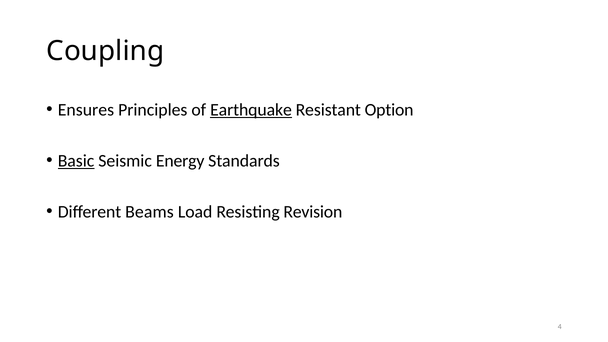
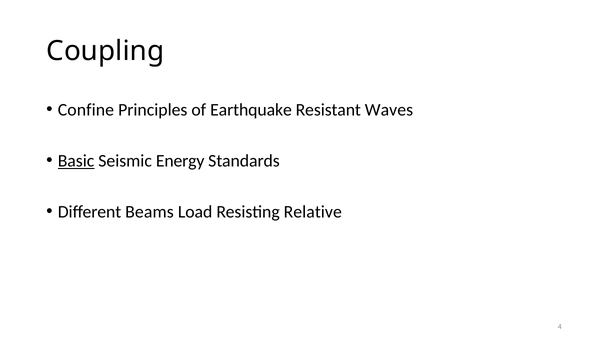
Ensures: Ensures -> Confine
Earthquake underline: present -> none
Option: Option -> Waves
Revision: Revision -> Relative
